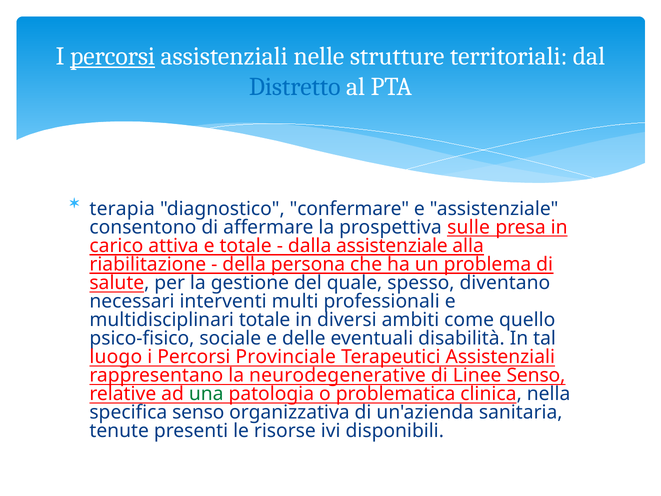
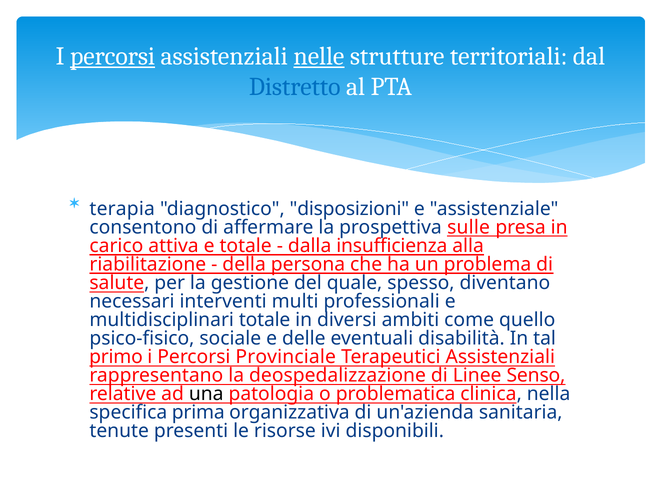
nelle underline: none -> present
confermare: confermare -> disposizioni
dalla assistenziale: assistenziale -> insufficienza
luogo: luogo -> primo
neurodegenerative: neurodegenerative -> deospedalizzazione
una colour: green -> black
specifica senso: senso -> prima
